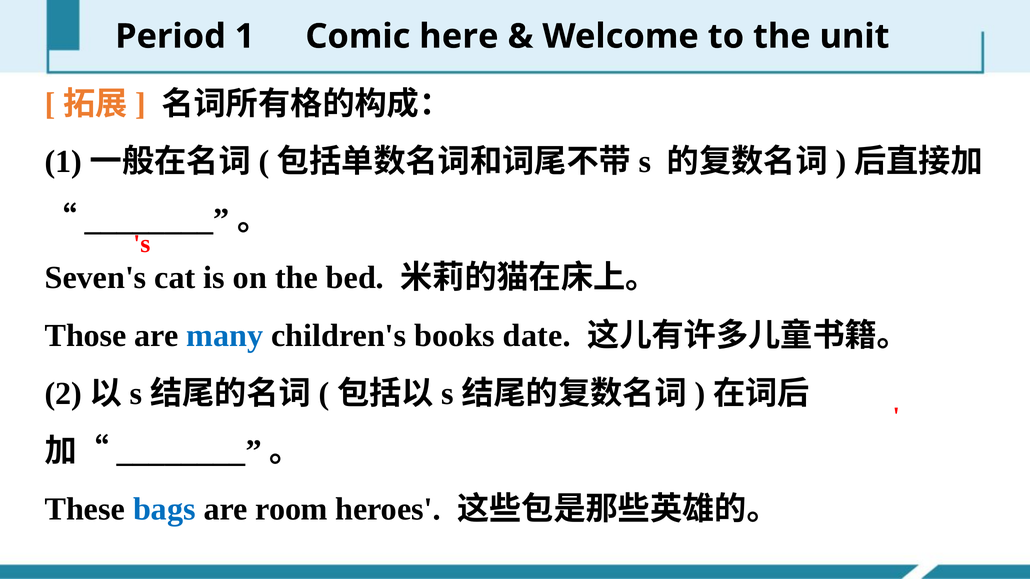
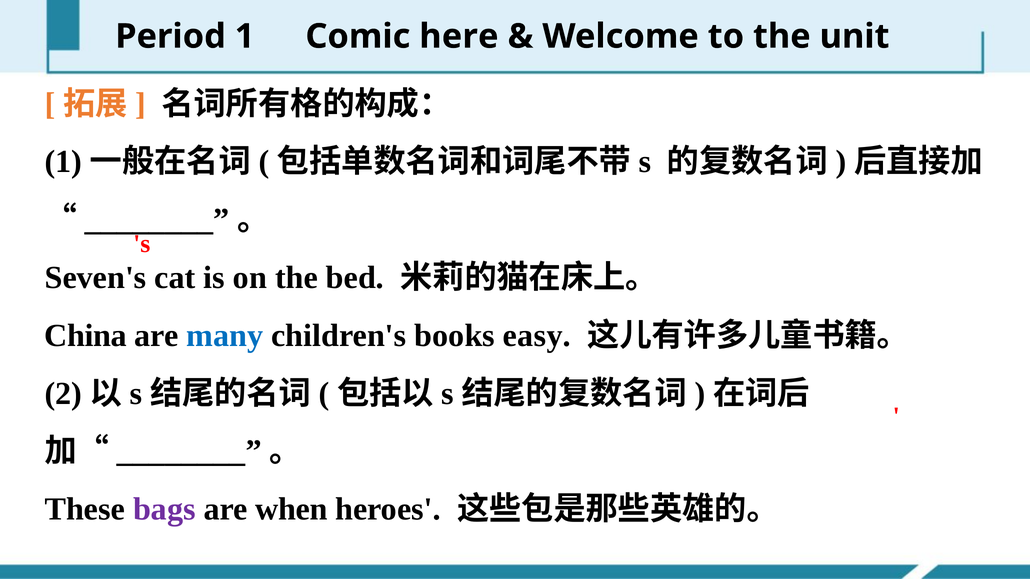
Those: Those -> China
date: date -> easy
bags colour: blue -> purple
room: room -> when
